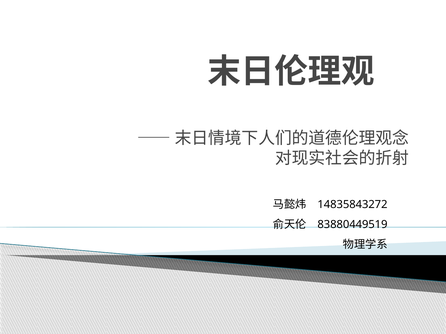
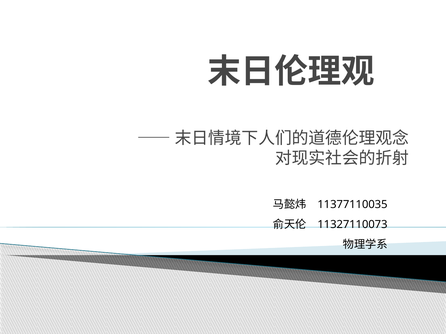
14835843272: 14835843272 -> 11377110035
83880449519: 83880449519 -> 11327110073
